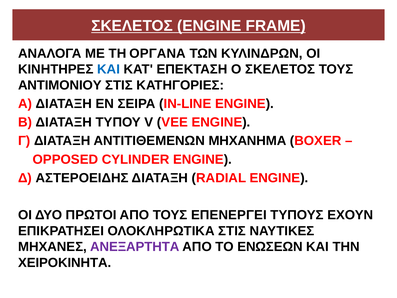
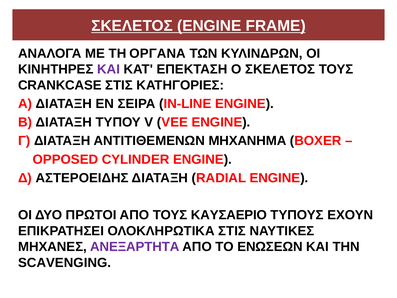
ΚΑΙ at (109, 69) colour: blue -> purple
ΑΝΤΙΜΟΝΙΟΥ: ΑΝΤΙΜΟΝΙΟΥ -> CRANKCASE
ΕΠΕΝΕΡΓΕΙ: ΕΠΕΝΕΡΓΕΙ -> ΚΑΥΣΑΕΡΙΟ
ΧΕΙΡΟΚΙΝΗΤΑ: ΧΕΙΡΟΚΙΝΗΤΑ -> SCAVENGING
